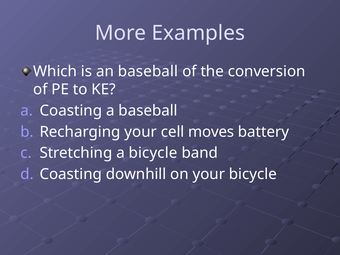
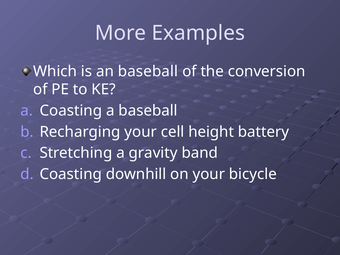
moves: moves -> height
a bicycle: bicycle -> gravity
